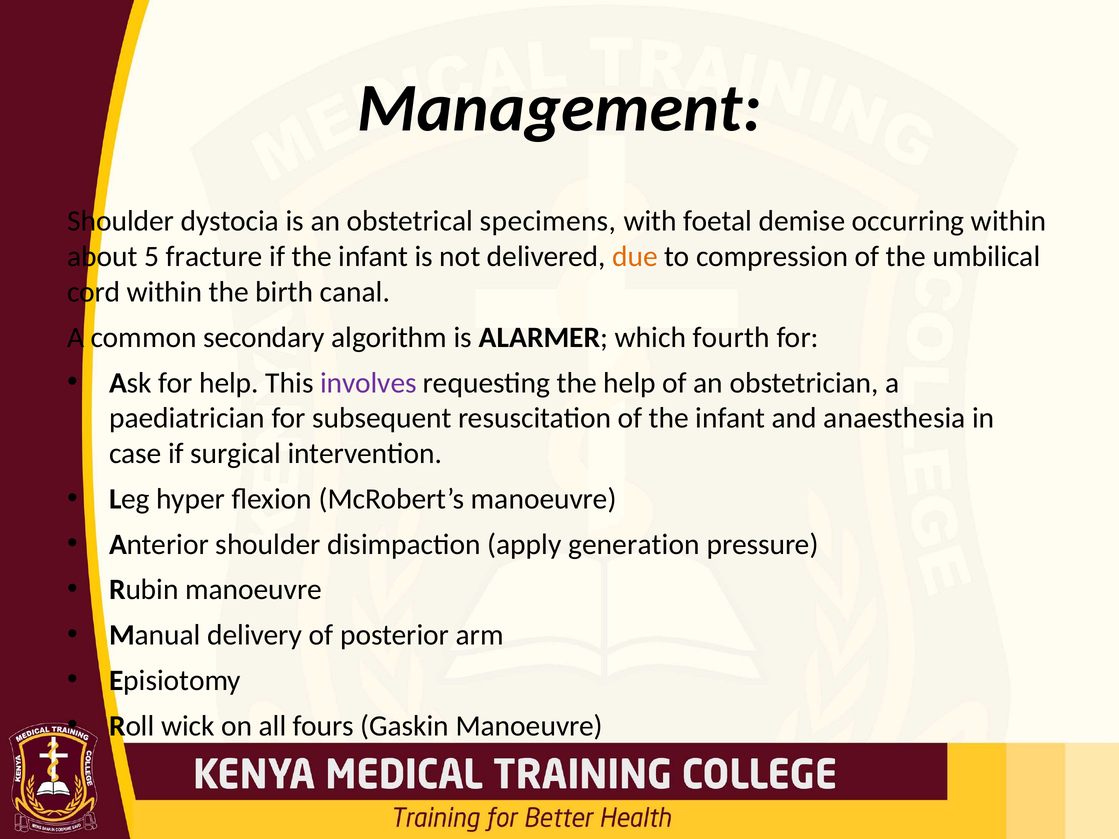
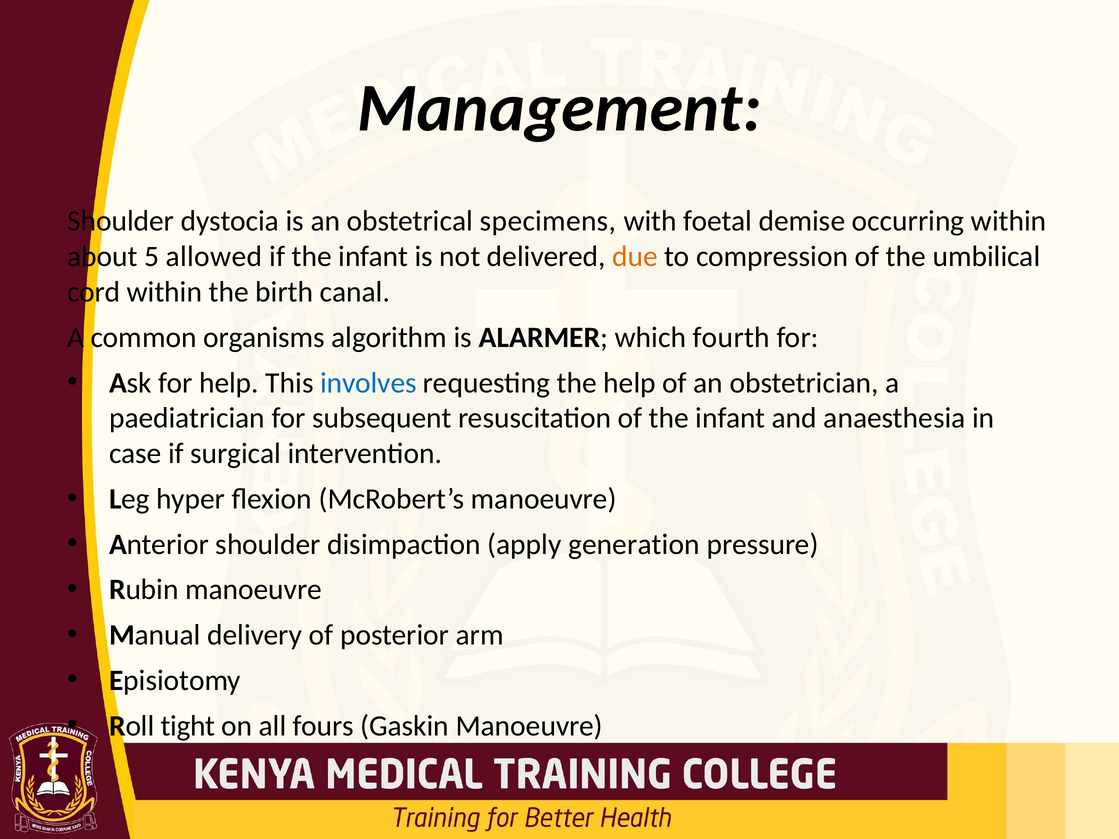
fracture: fracture -> allowed
secondary: secondary -> organisms
involves colour: purple -> blue
wick: wick -> tight
